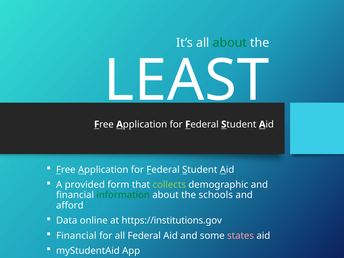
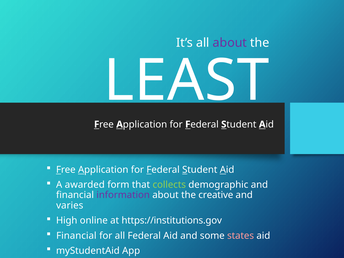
about at (230, 43) colour: green -> purple
provided: provided -> awarded
information colour: green -> purple
schools: schools -> creative
afford: afford -> varies
Data: Data -> High
